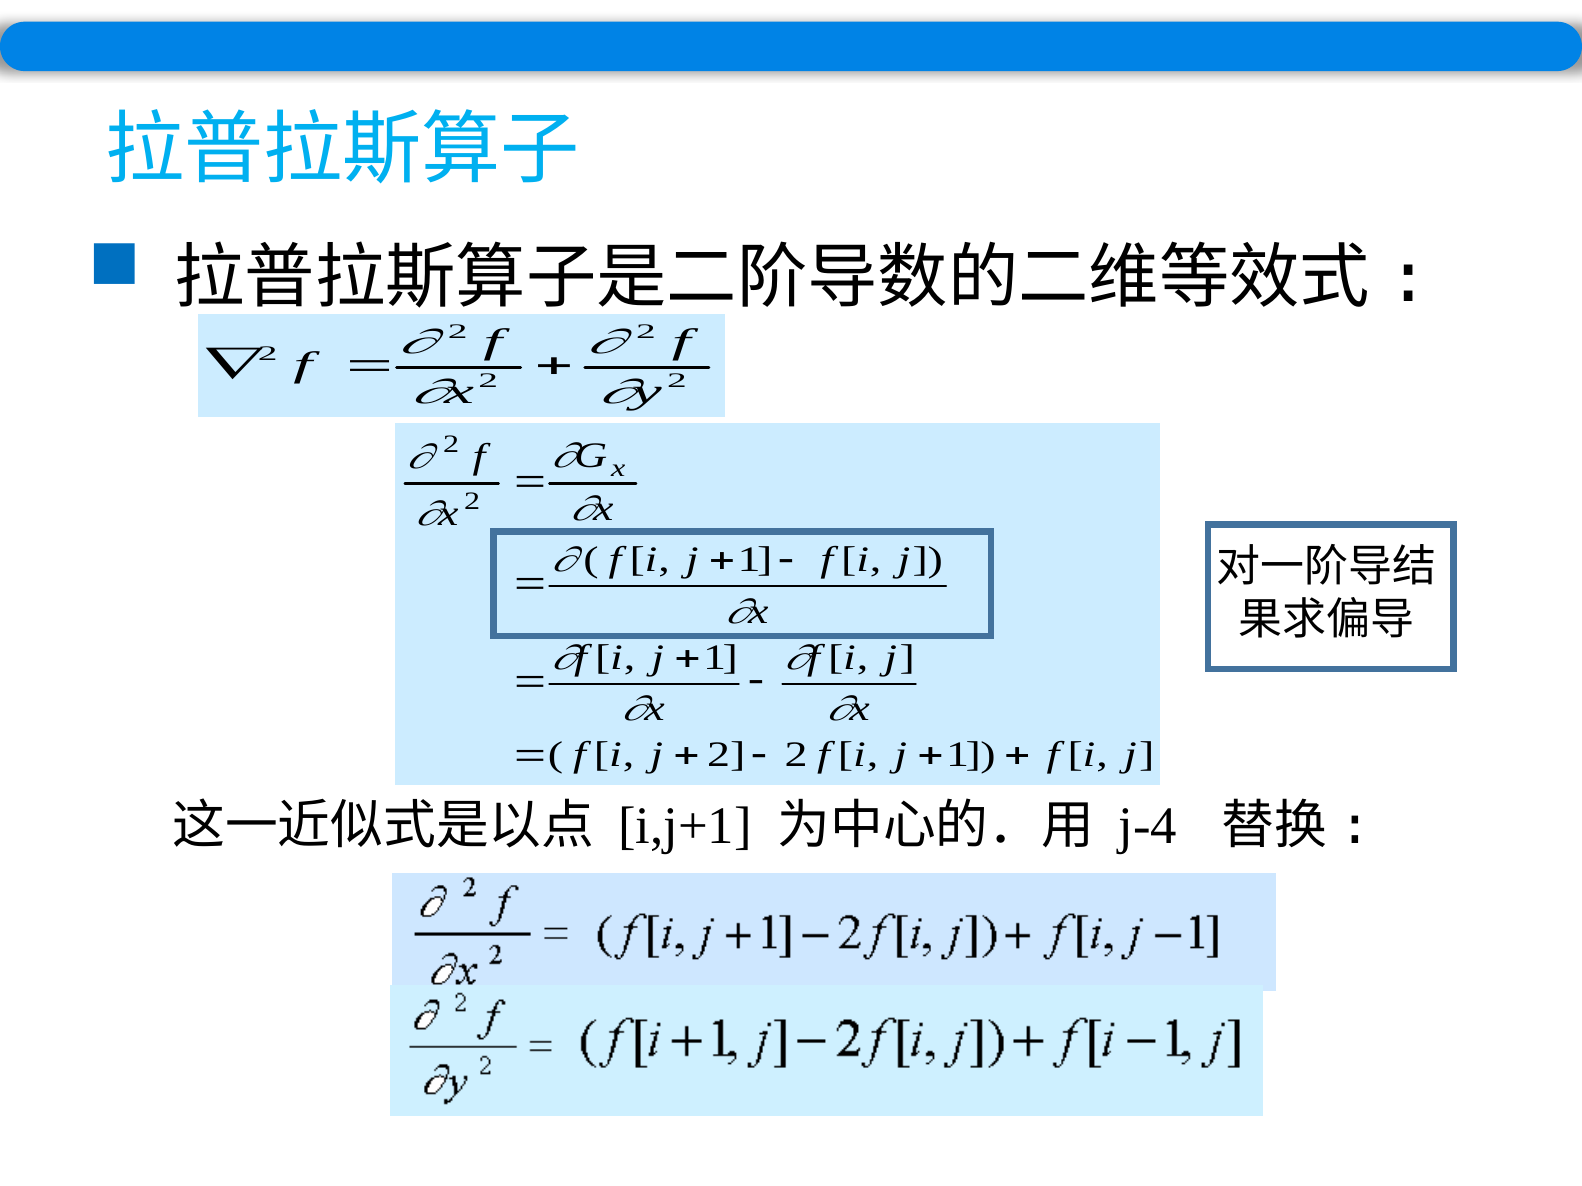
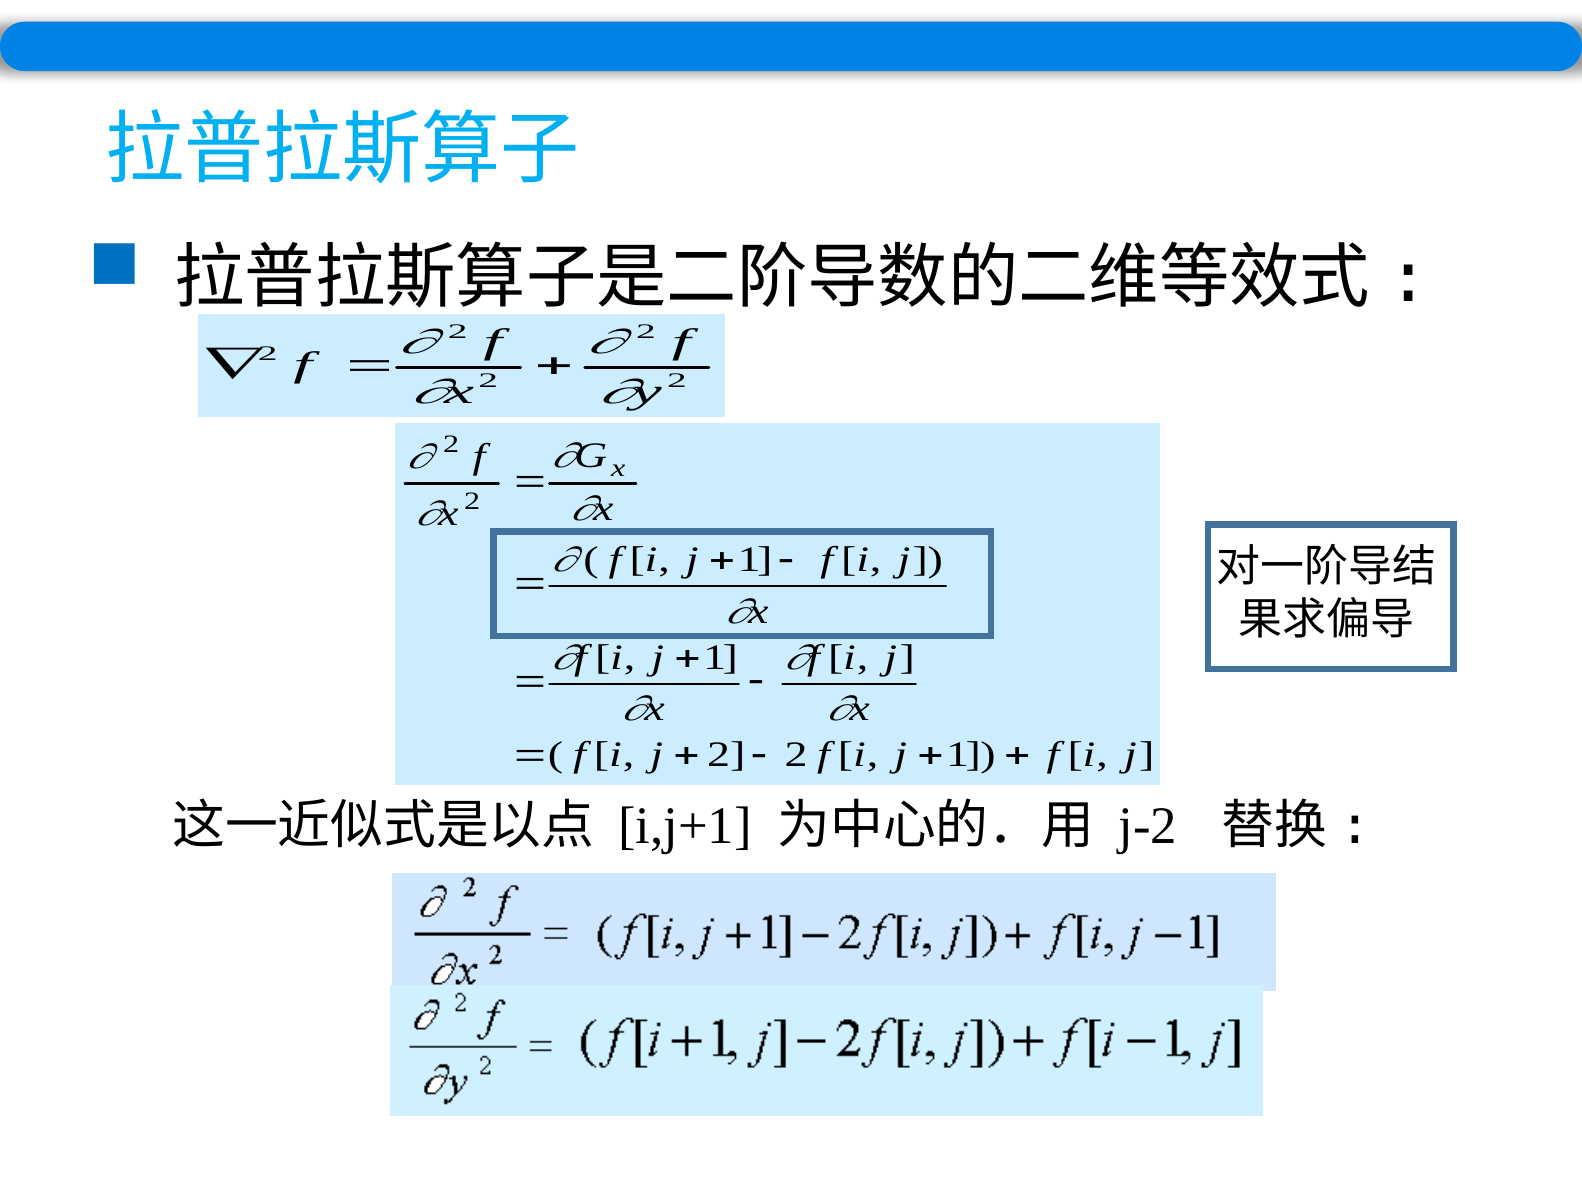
j-4: j-4 -> j-2
